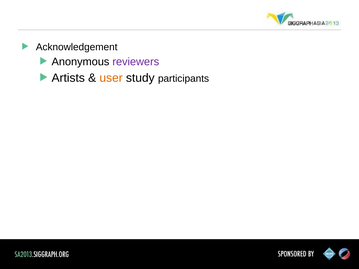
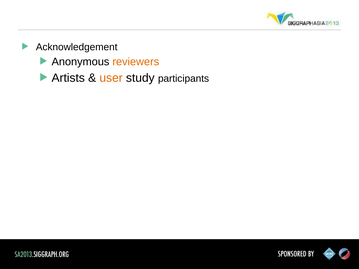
reviewers colour: purple -> orange
